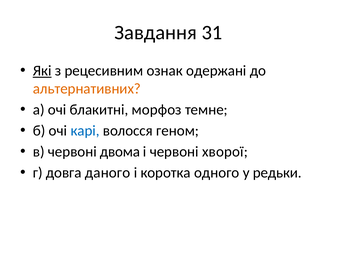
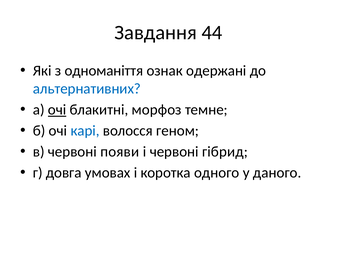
31: 31 -> 44
Які underline: present -> none
рецесивним: рецесивним -> одноманіття
альтернативних colour: orange -> blue
очі at (57, 110) underline: none -> present
двома: двома -> появи
хворої: хворої -> гібрид
даного: даного -> умовах
редьки: редьки -> даного
